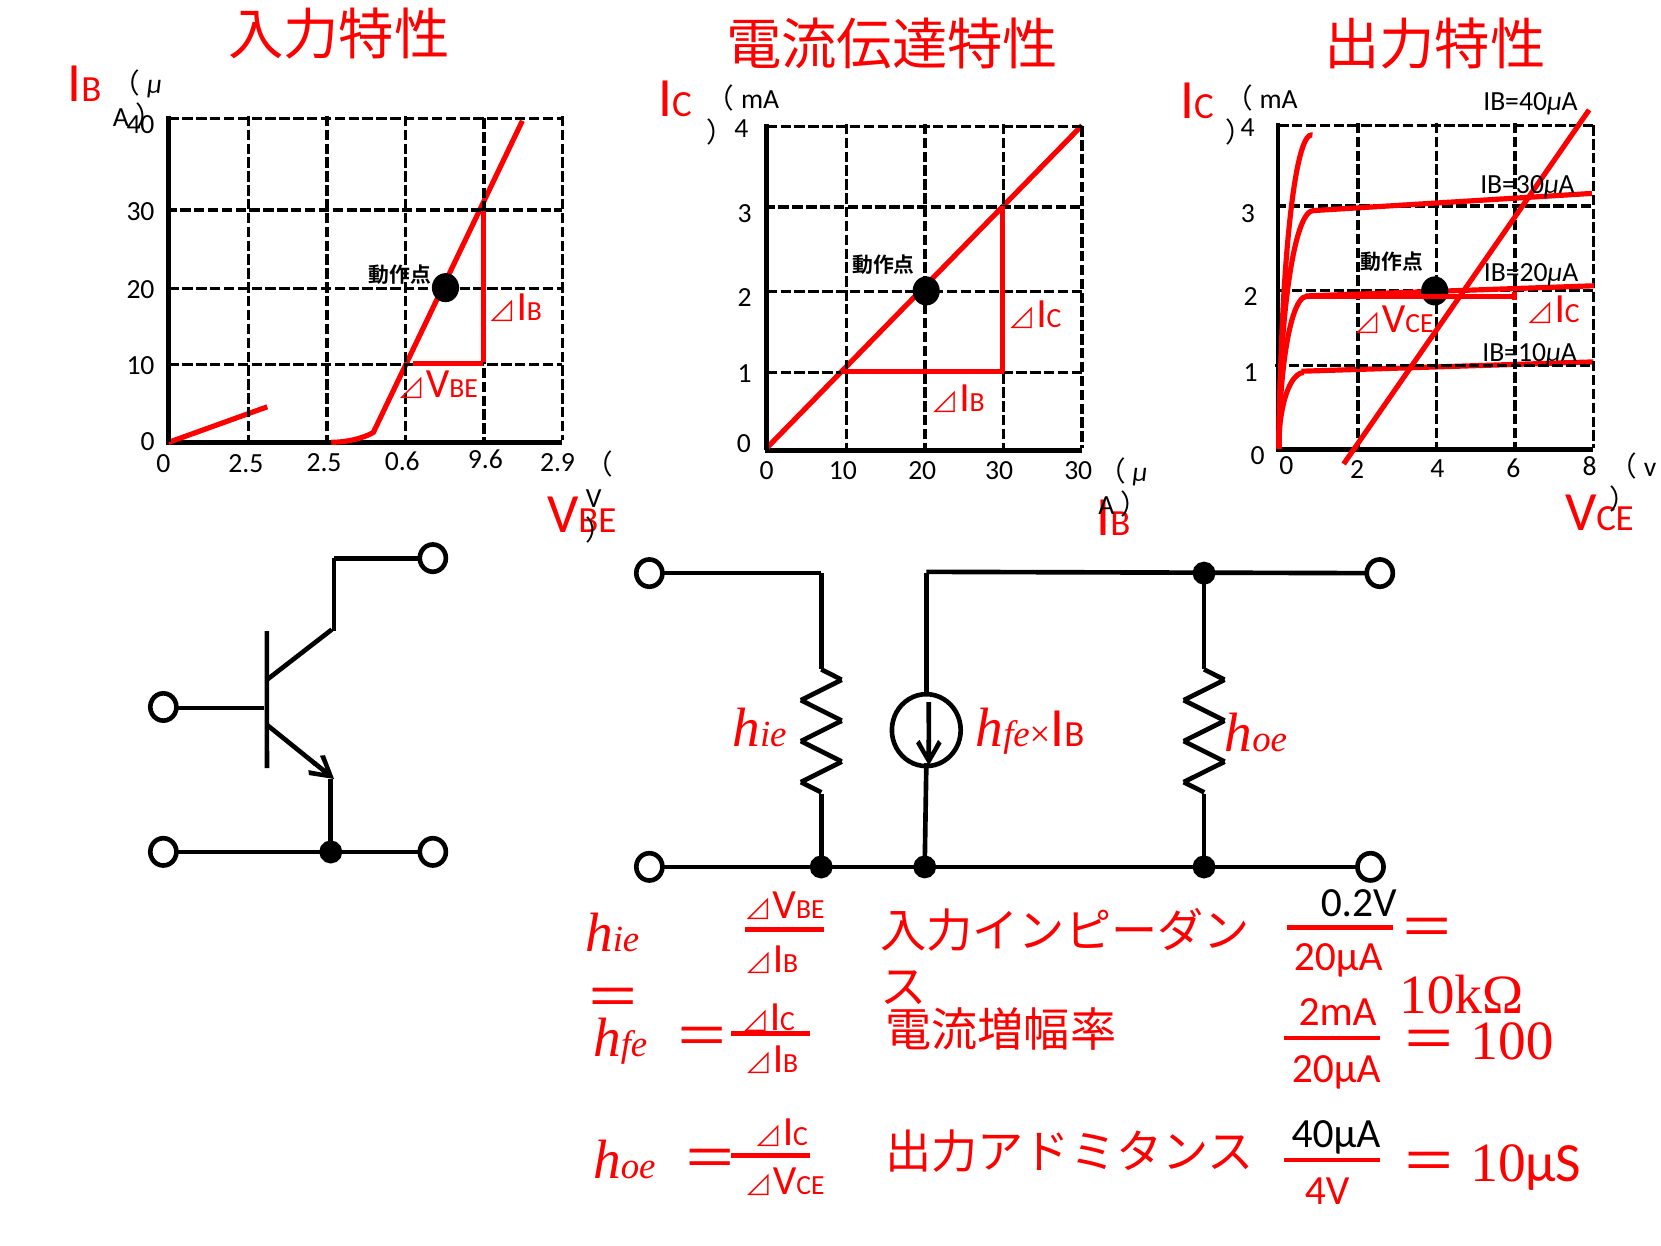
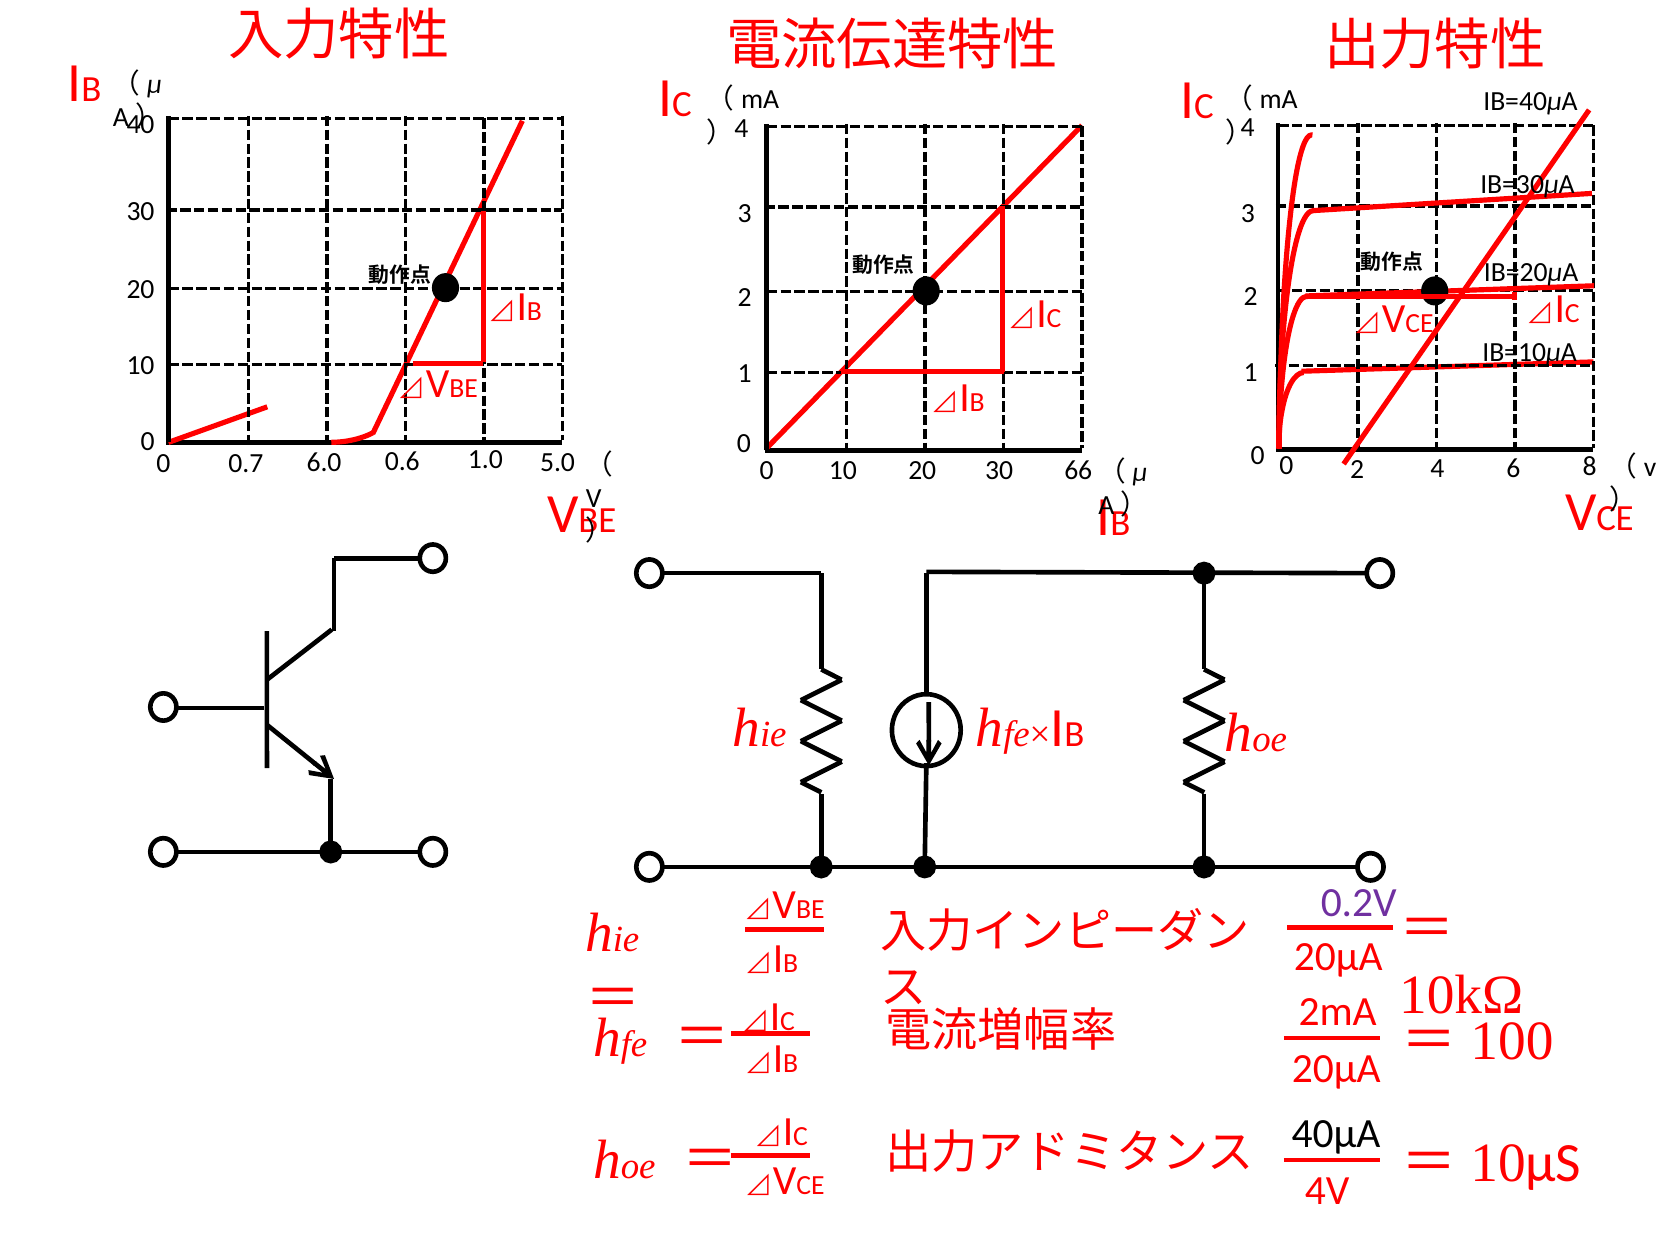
2.5 at (324, 462): 2.5 -> 6.0
9.6: 9.6 -> 1.0
2.9: 2.9 -> 5.0
2.5 at (246, 463): 2.5 -> 0.7
30 30: 30 -> 66
0.2V colour: black -> purple
